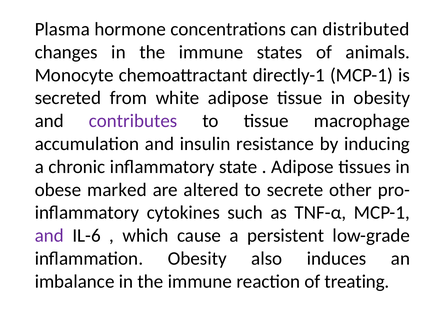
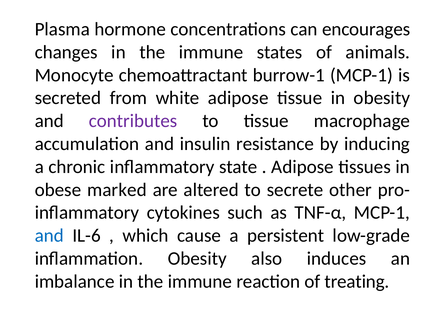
distributed: distributed -> encourages
directly-1: directly-1 -> burrow-1
and at (49, 235) colour: purple -> blue
